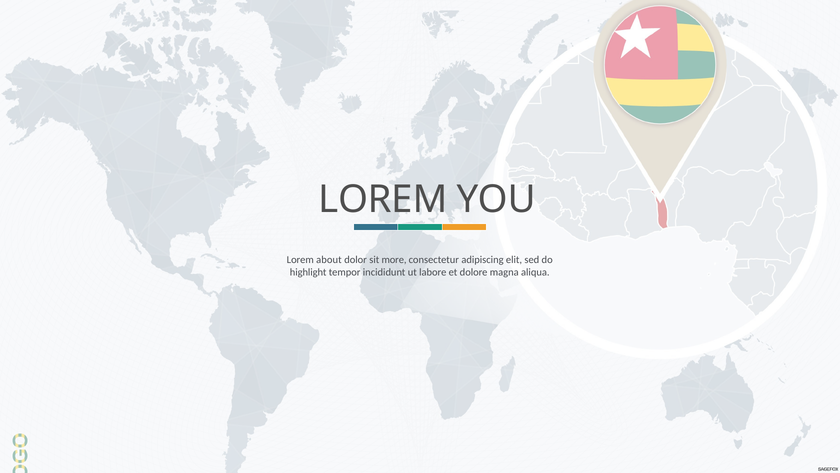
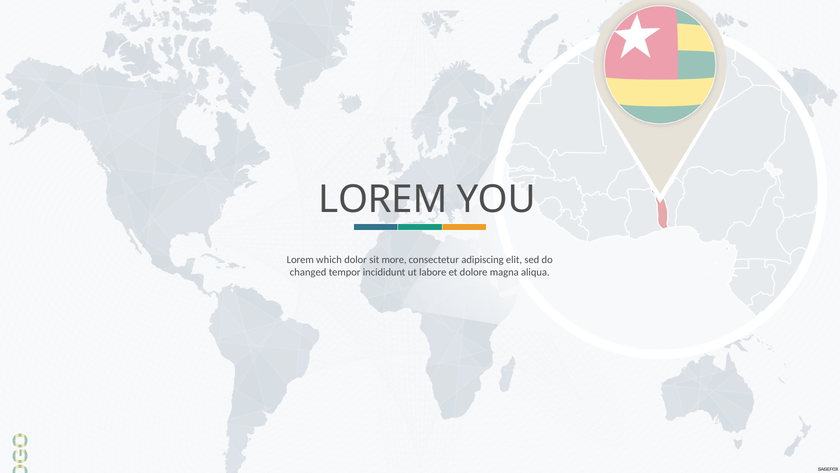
about: about -> which
highlight: highlight -> changed
